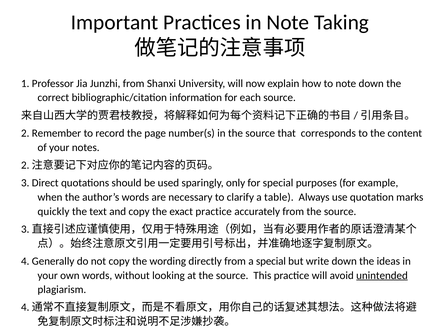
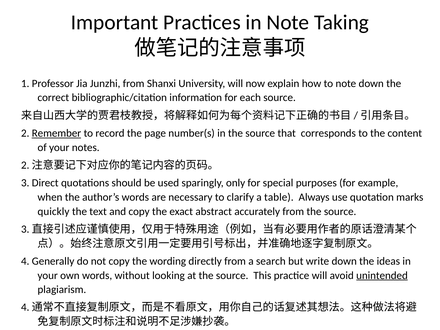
Remember underline: none -> present
exact practice: practice -> abstract
a special: special -> search
